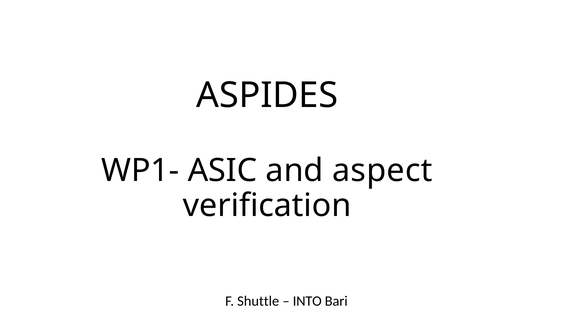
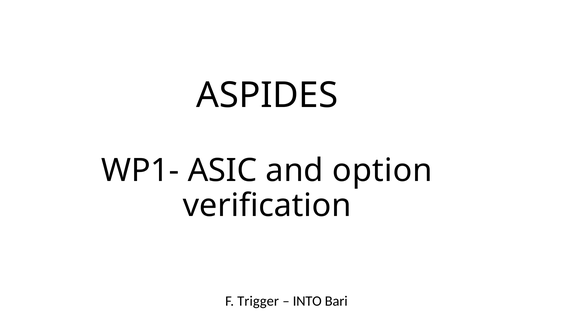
aspect: aspect -> option
Shuttle: Shuttle -> Trigger
